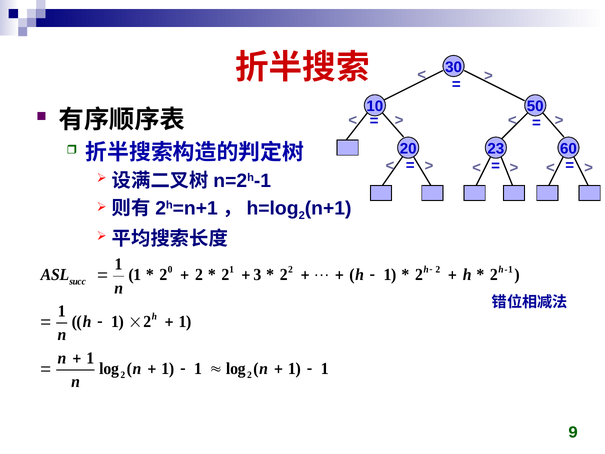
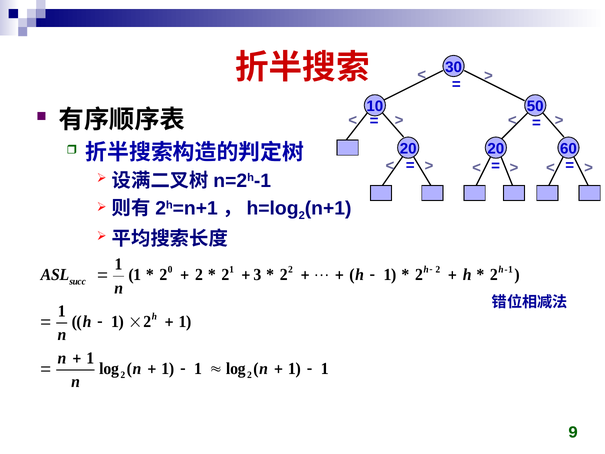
20 23: 23 -> 20
